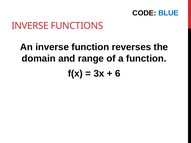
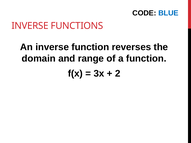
6: 6 -> 2
